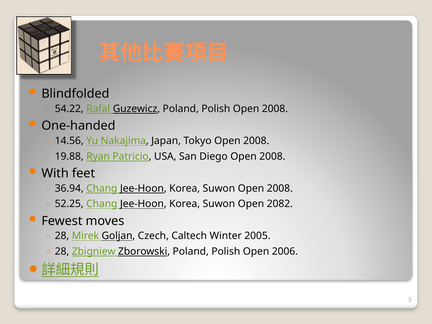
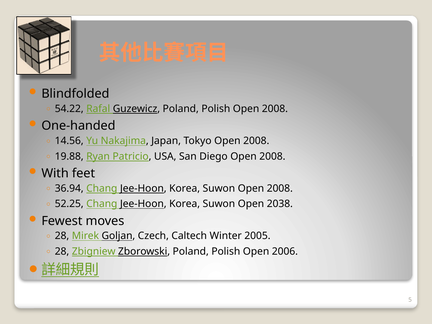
2082: 2082 -> 2038
